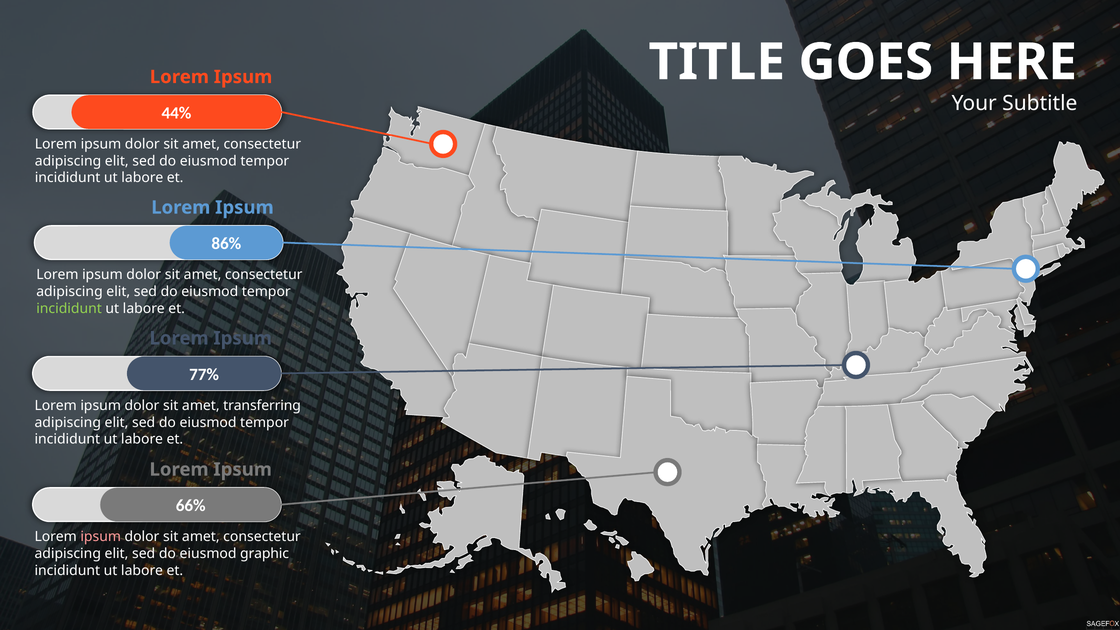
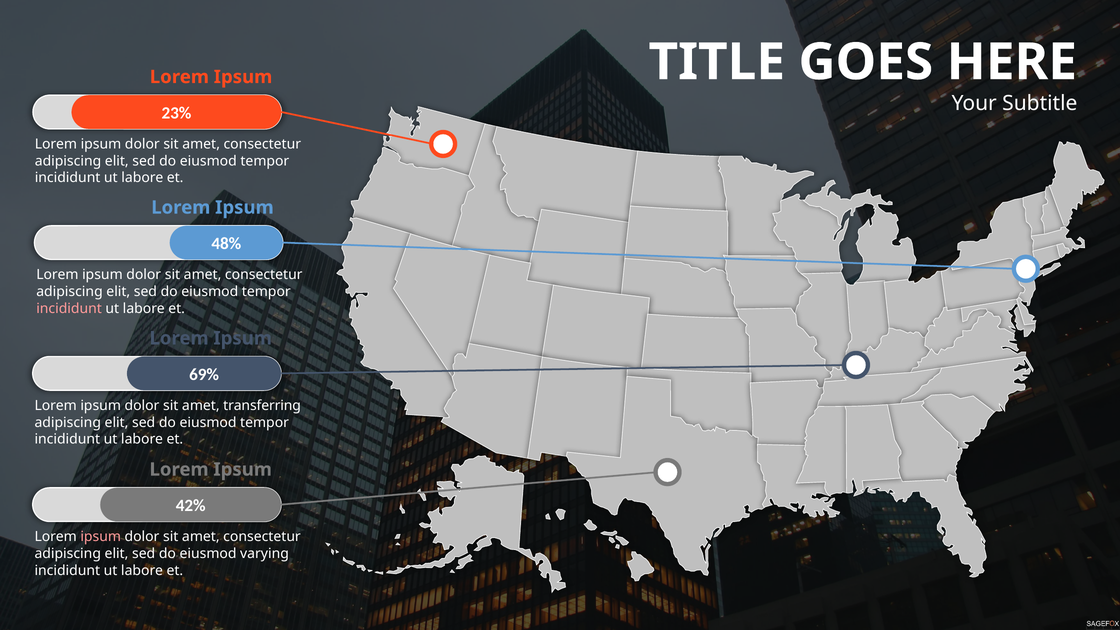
44%: 44% -> 23%
86%: 86% -> 48%
incididunt at (69, 308) colour: light green -> pink
77%: 77% -> 69%
66%: 66% -> 42%
graphic: graphic -> varying
